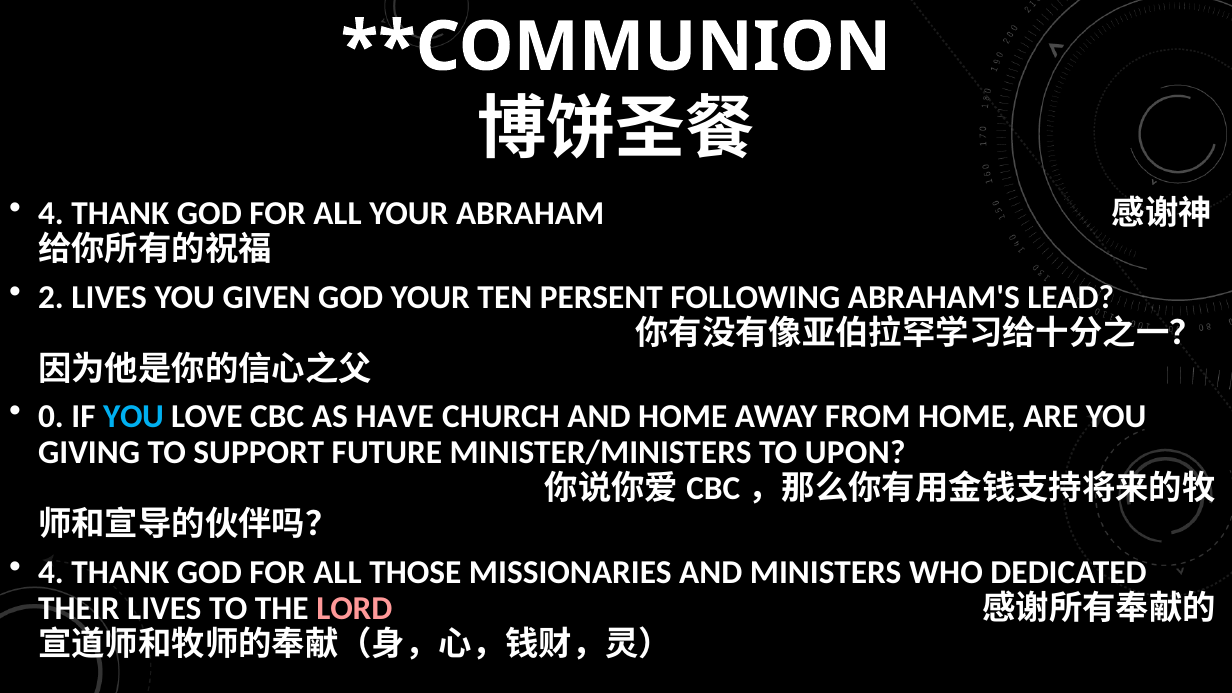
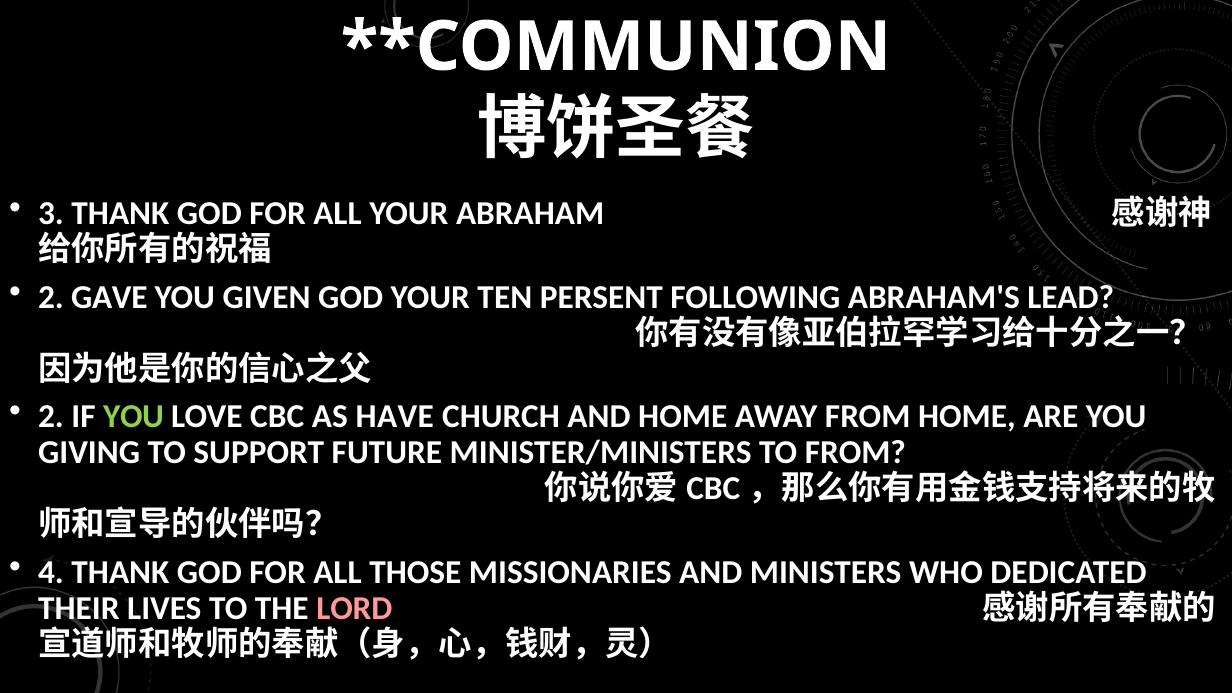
4 at (51, 213): 4 -> 3
2 LIVES: LIVES -> GAVE
0 at (51, 417): 0 -> 2
YOU at (133, 417) colour: light blue -> light green
TO UPON: UPON -> FROM
